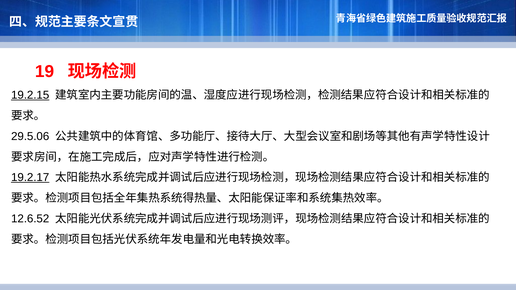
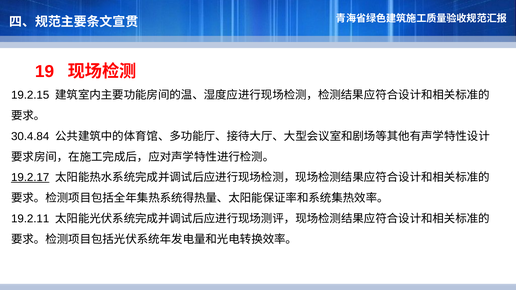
19.2.15 underline: present -> none
29.5.06: 29.5.06 -> 30.4.84
12.6.52: 12.6.52 -> 19.2.11
